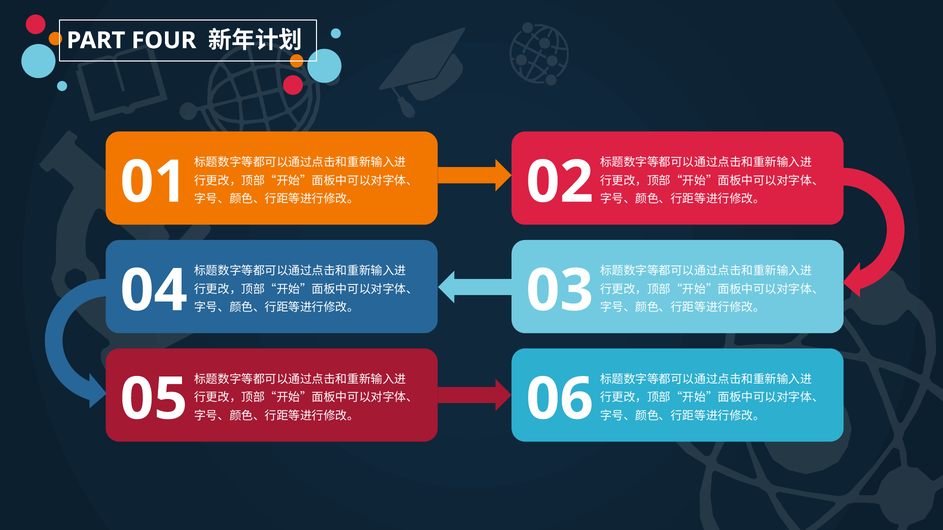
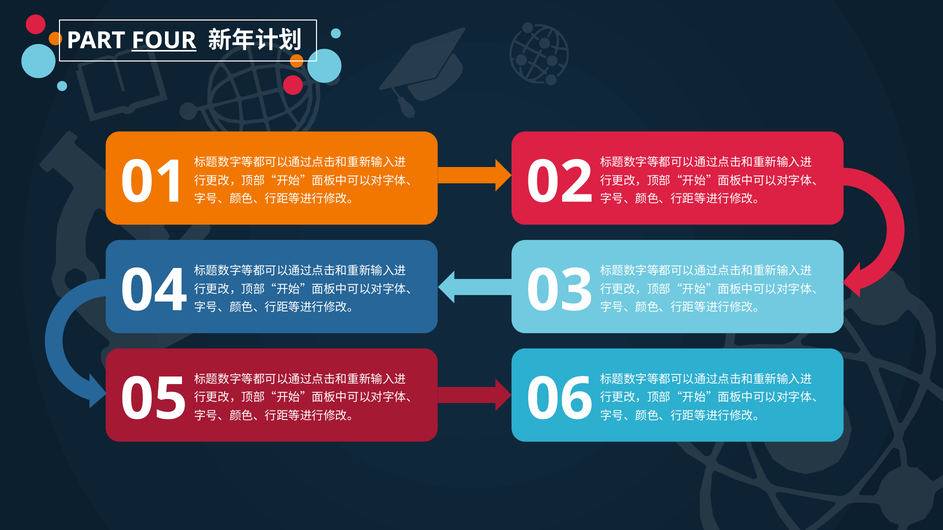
FOUR underline: none -> present
